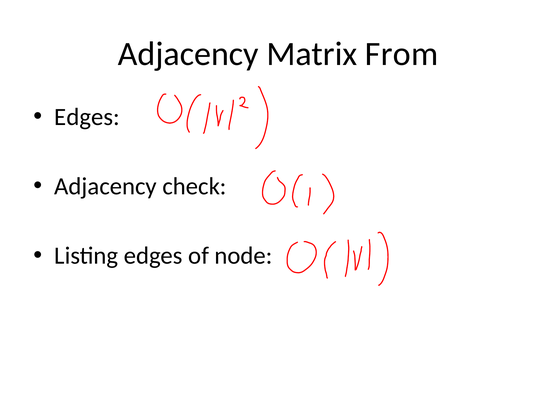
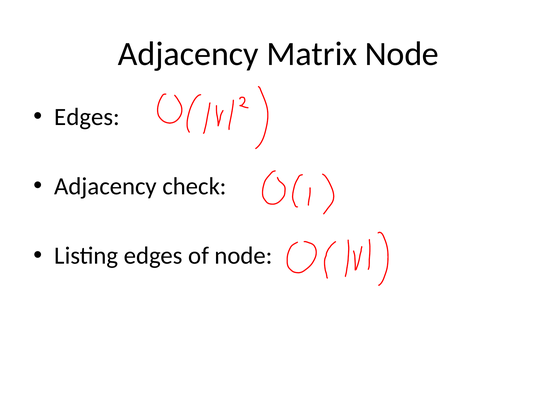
Matrix From: From -> Node
